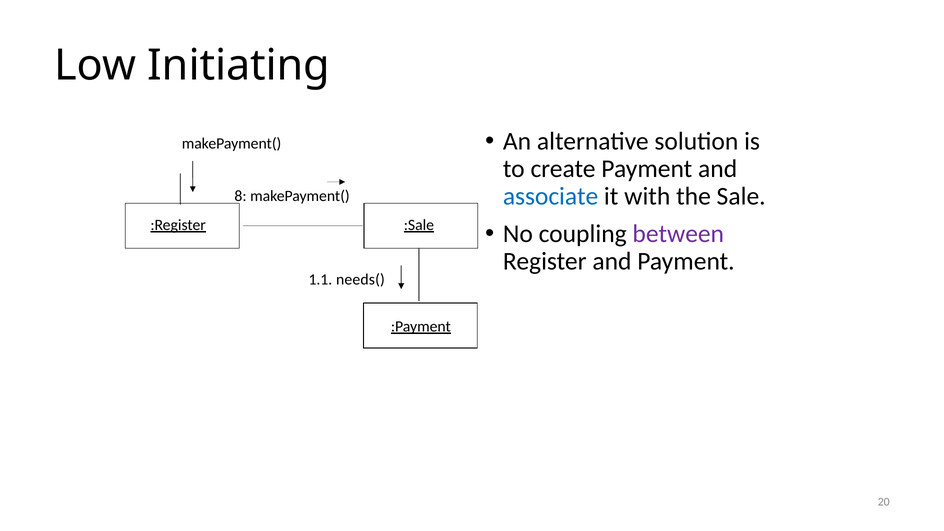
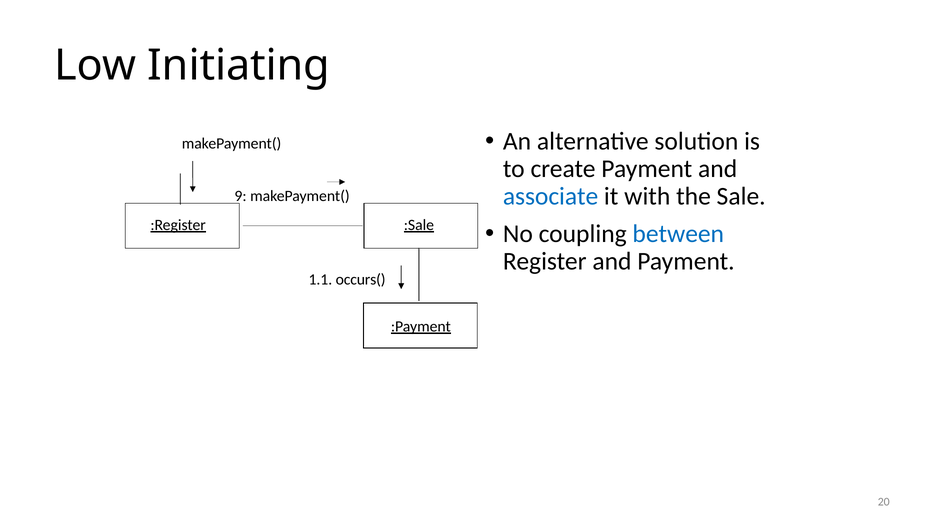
8: 8 -> 9
between colour: purple -> blue
needs(: needs( -> occurs(
